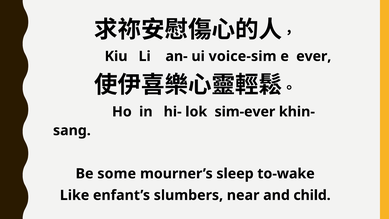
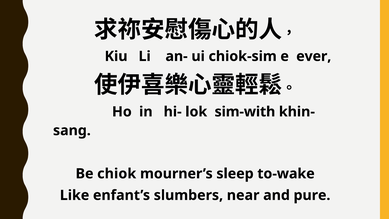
voice-sim: voice-sim -> chiok-sim
sim-ever: sim-ever -> sim-with
some: some -> chiok
child: child -> pure
